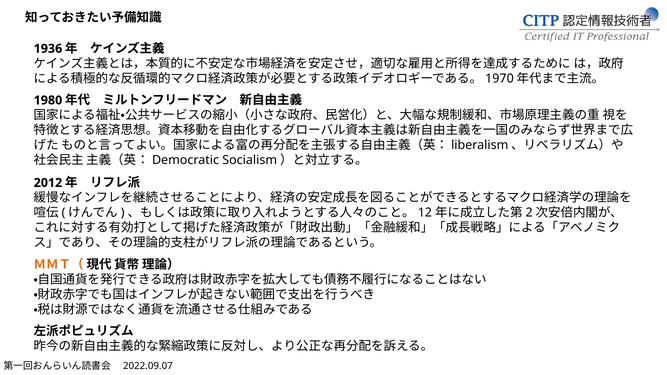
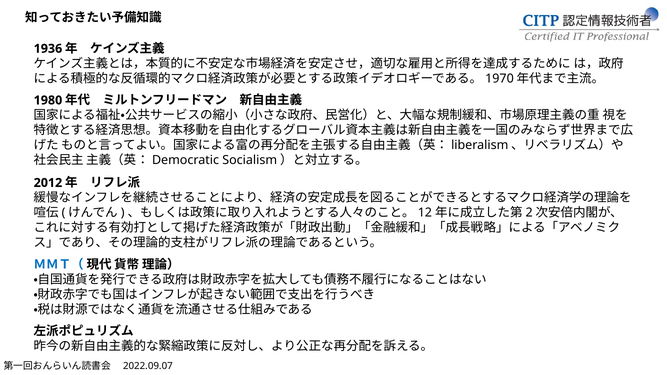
ＭＭＴ（ colour: orange -> blue
